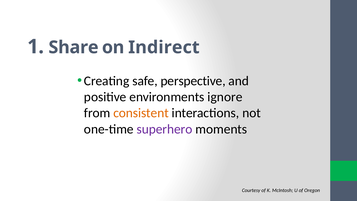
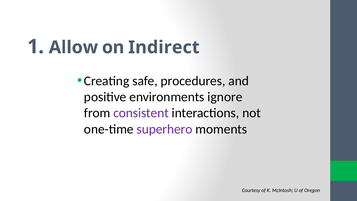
Share: Share -> Allow
perspective: perspective -> procedures
consistent colour: orange -> purple
